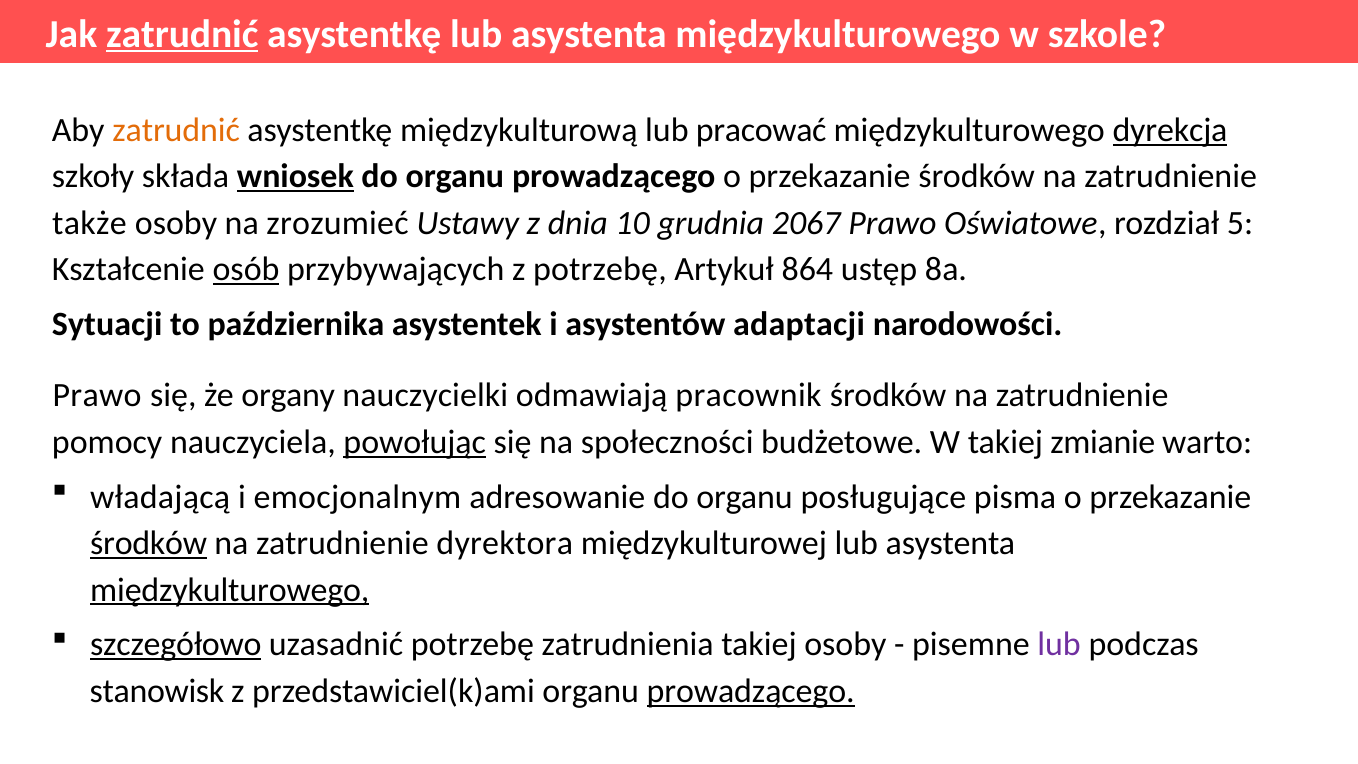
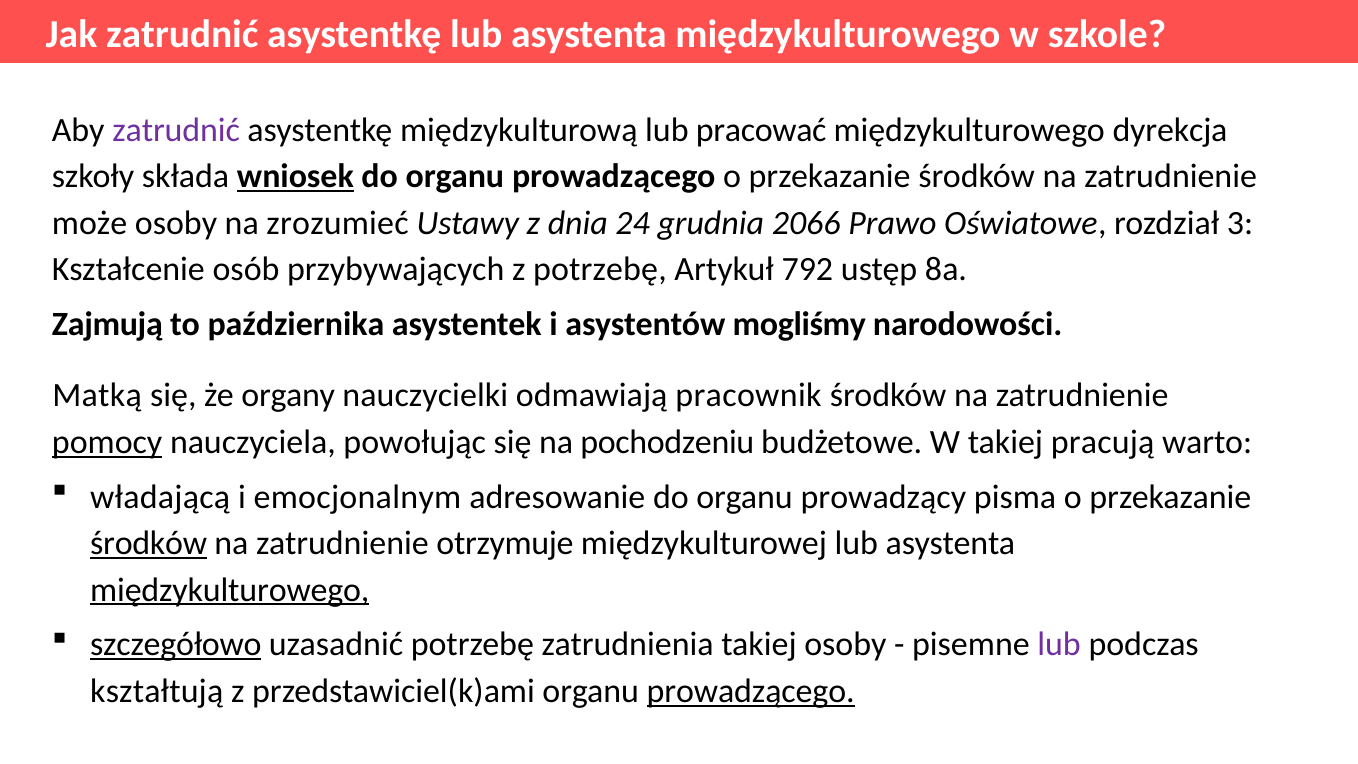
zatrudnić at (182, 34) underline: present -> none
zatrudnić at (176, 130) colour: orange -> purple
dyrekcja underline: present -> none
także: także -> może
10: 10 -> 24
2067: 2067 -> 2066
5: 5 -> 3
osób underline: present -> none
864: 864 -> 792
Sytuacji: Sytuacji -> Zajmują
adaptacji: adaptacji -> mogliśmy
Prawo at (97, 395): Prawo -> Matką
pomocy underline: none -> present
powołując underline: present -> none
społeczności: społeczności -> pochodzeniu
zmianie: zmianie -> pracują
posługujące: posługujące -> prowadzący
dyrektora: dyrektora -> otrzymuje
stanowisk: stanowisk -> kształtują
